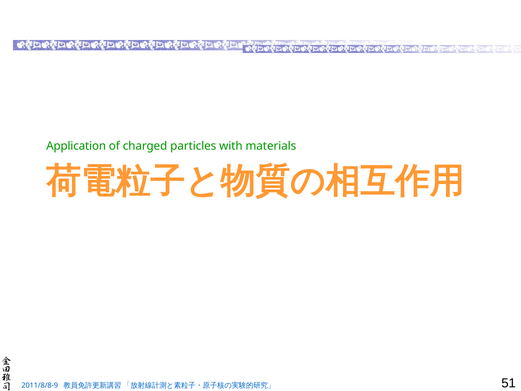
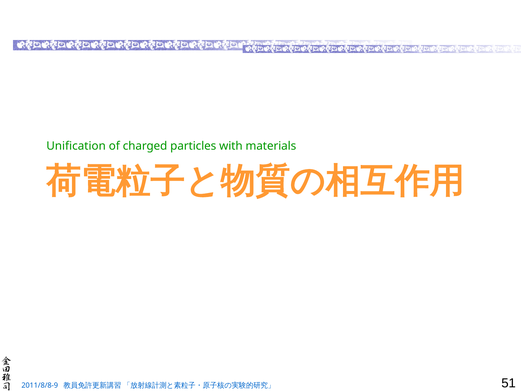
Application: Application -> Unification
